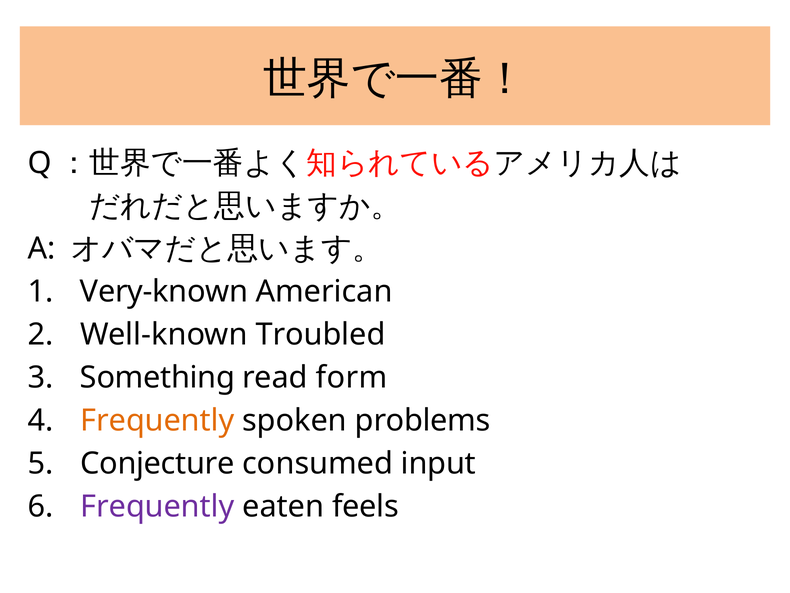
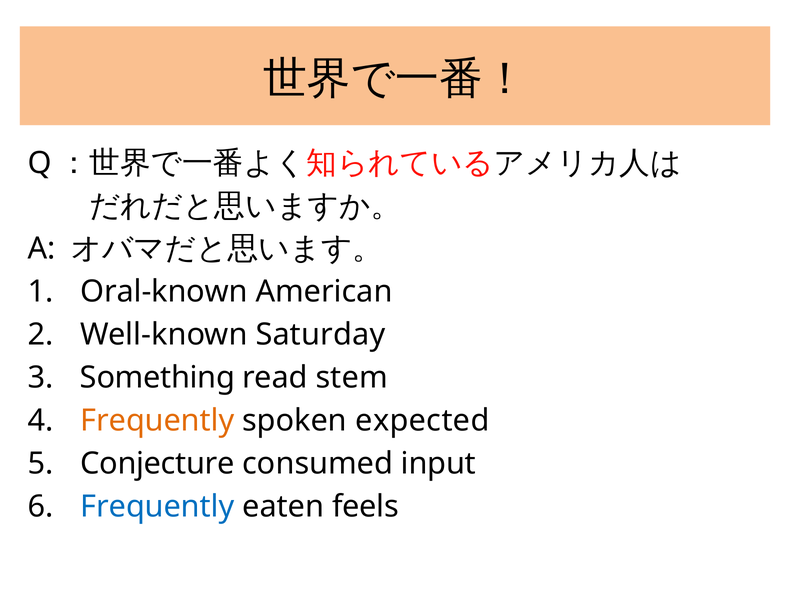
Very-known: Very-known -> Oral-known
Troubled: Troubled -> Saturday
form: form -> stem
problems: problems -> expected
Frequently at (157, 506) colour: purple -> blue
